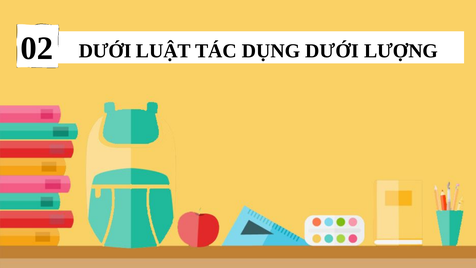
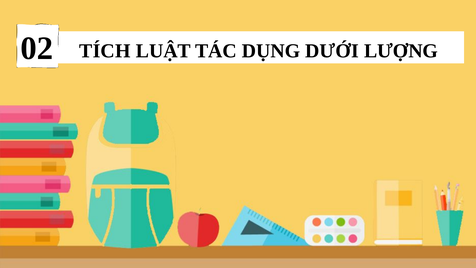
DƯỚI at (105, 51): DƯỚI -> TÍCH
